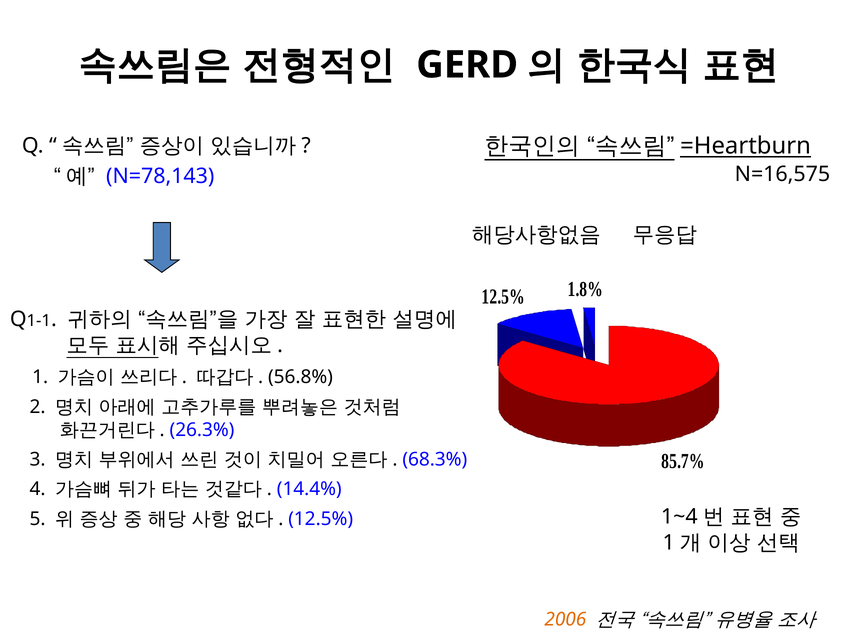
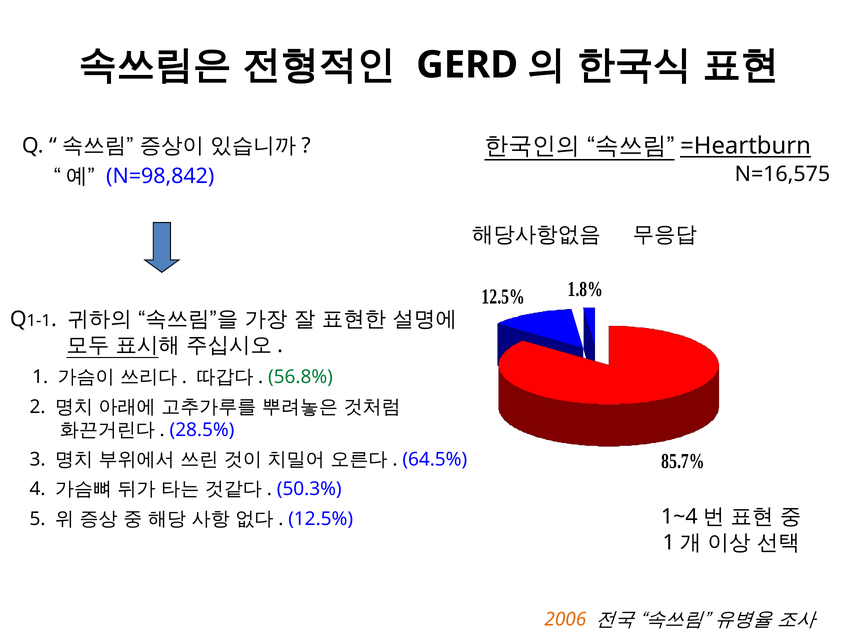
N=78,143: N=78,143 -> N=98,842
56.8% colour: black -> green
26.3%: 26.3% -> 28.5%
68.3%: 68.3% -> 64.5%
14.4%: 14.4% -> 50.3%
